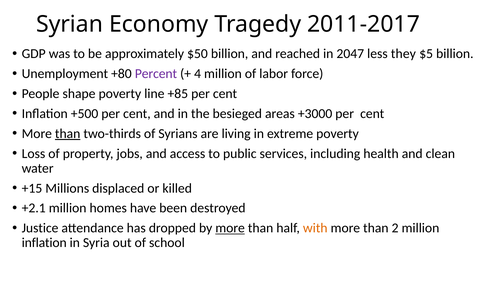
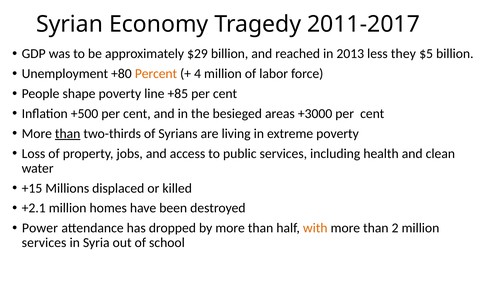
$50: $50 -> $29
2047: 2047 -> 2013
Percent colour: purple -> orange
Justice: Justice -> Power
more at (230, 228) underline: present -> none
inflation at (44, 243): inflation -> services
